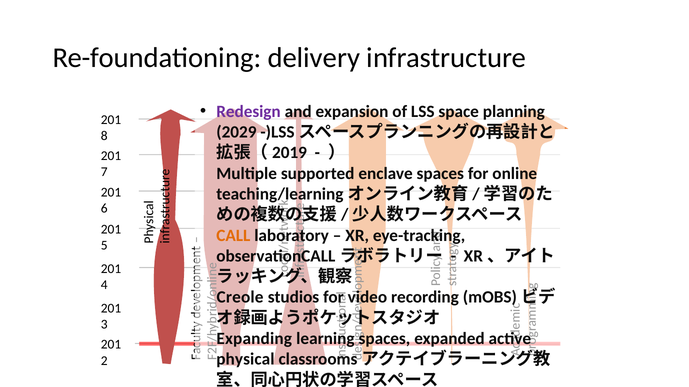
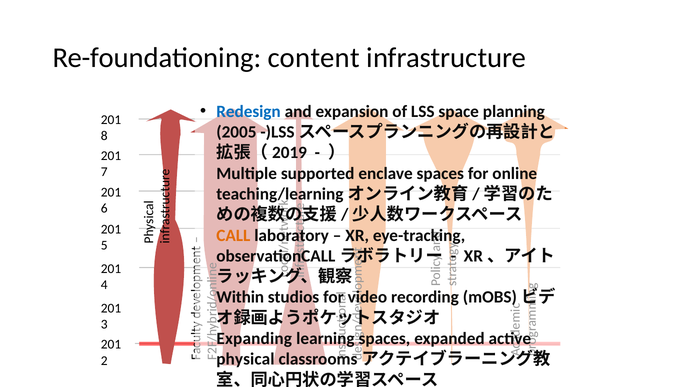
delivery: delivery -> content
Redesign colour: purple -> blue
2029: 2029 -> 2005
Creole: Creole -> Within
